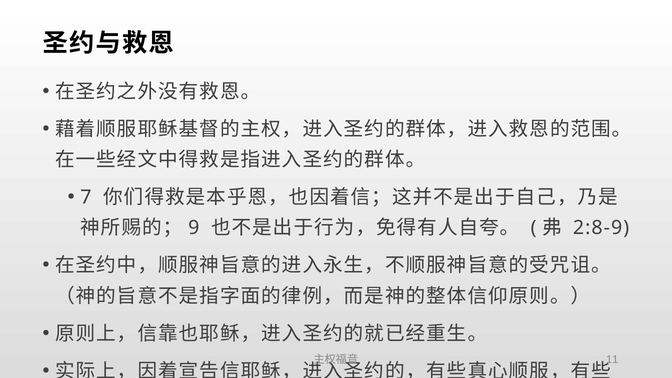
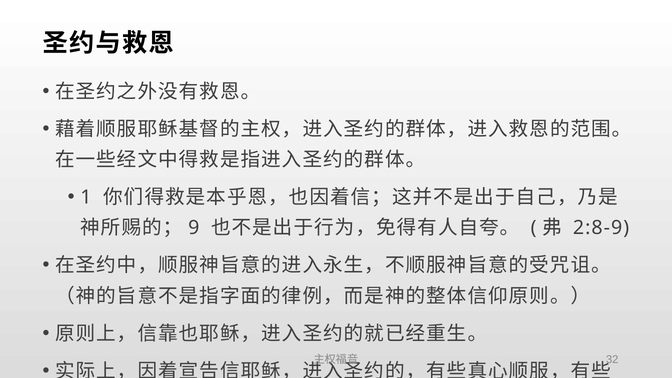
7: 7 -> 1
11: 11 -> 32
